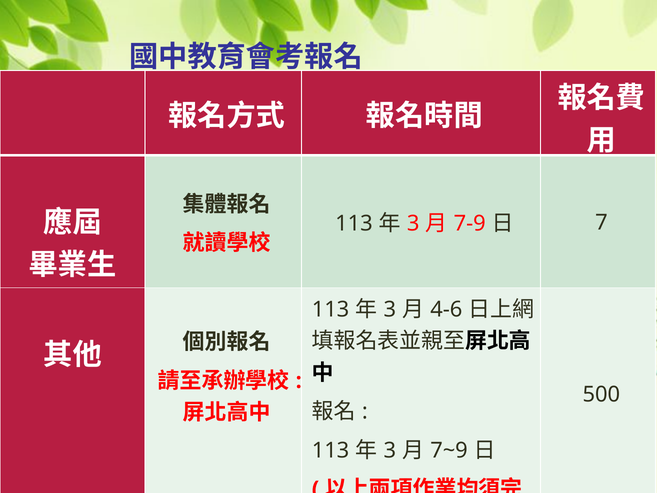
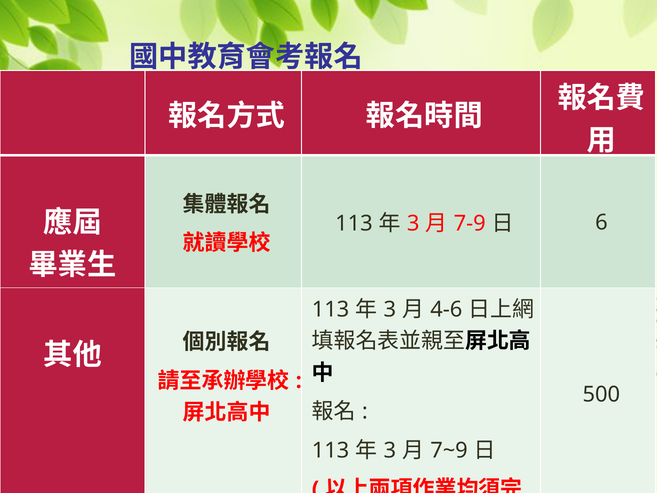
7: 7 -> 6
